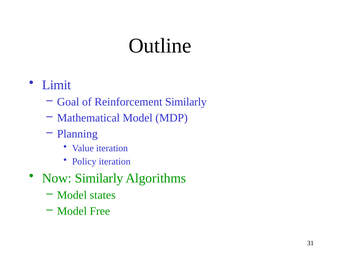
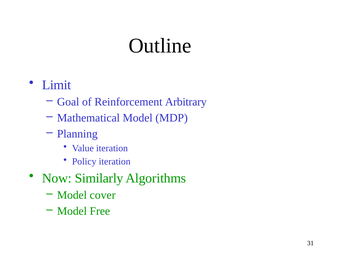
Reinforcement Similarly: Similarly -> Arbitrary
states: states -> cover
